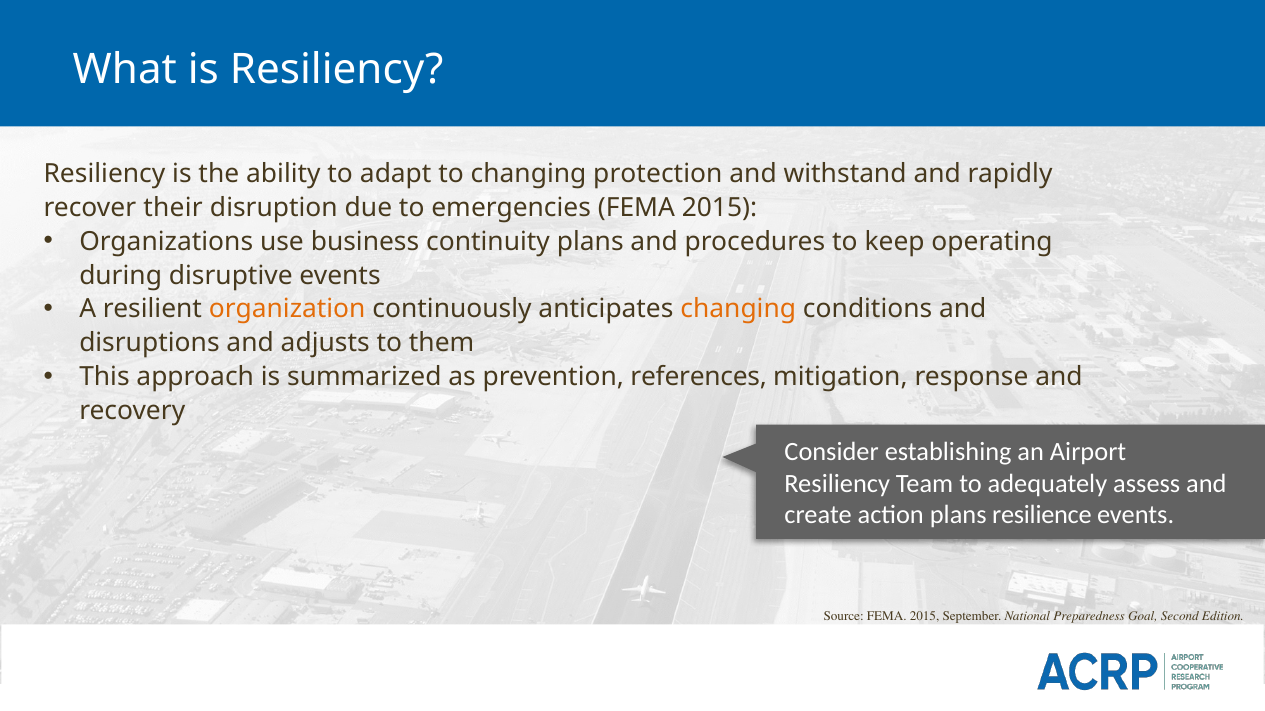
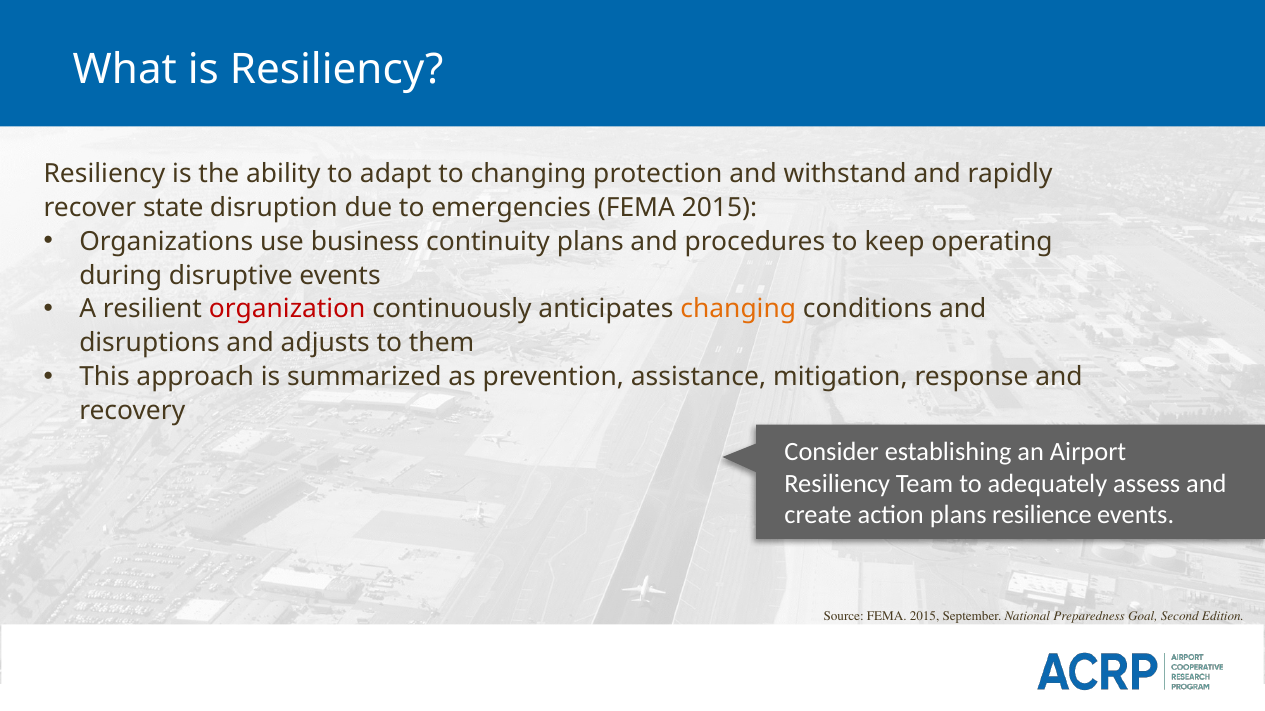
their: their -> state
organization colour: orange -> red
references: references -> assistance
